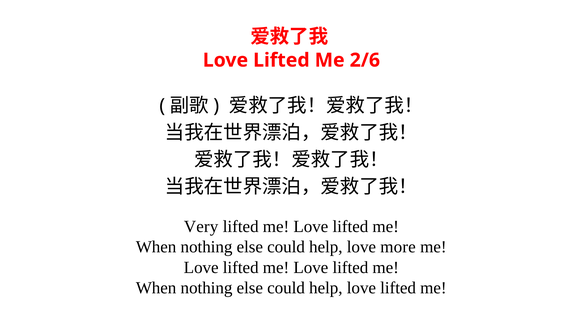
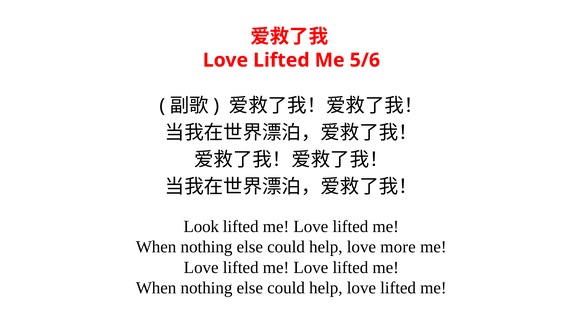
2/6: 2/6 -> 5/6
Very: Very -> Look
